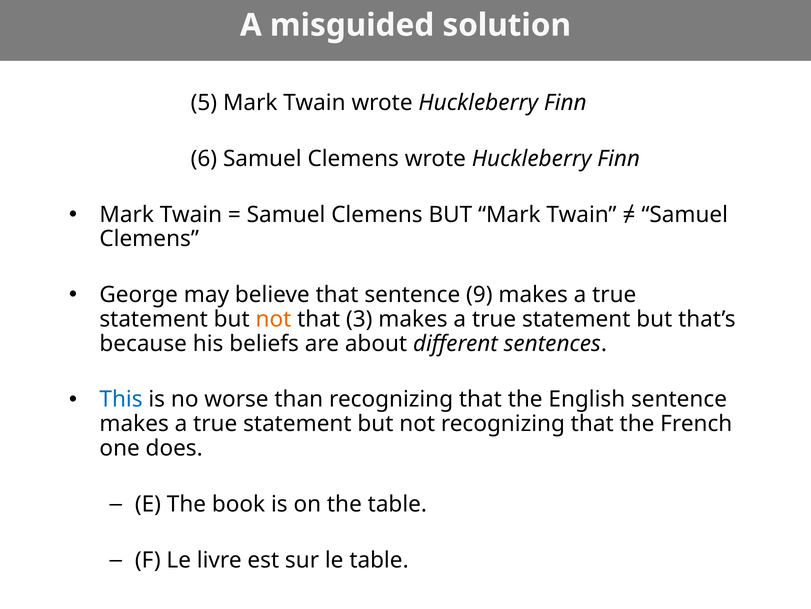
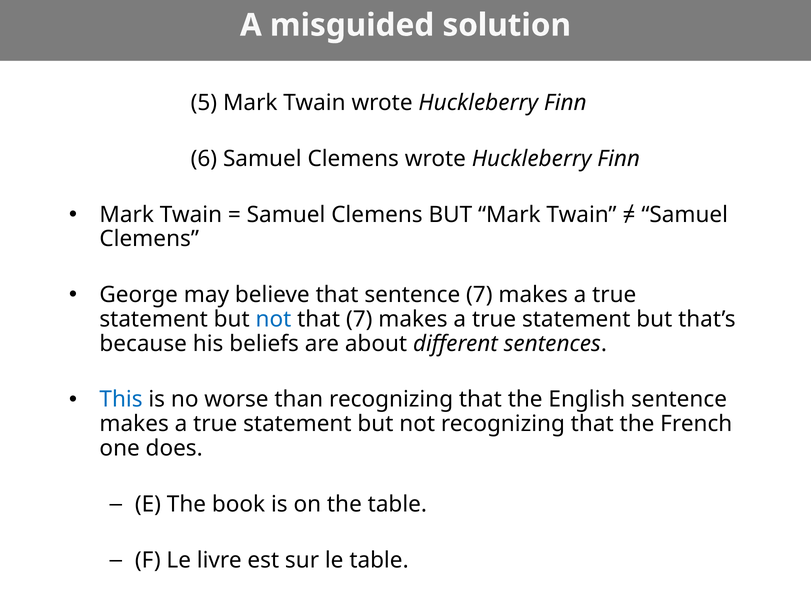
sentence 9: 9 -> 7
not at (273, 319) colour: orange -> blue
that 3: 3 -> 7
